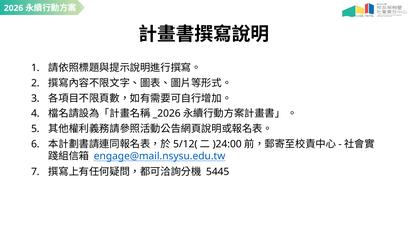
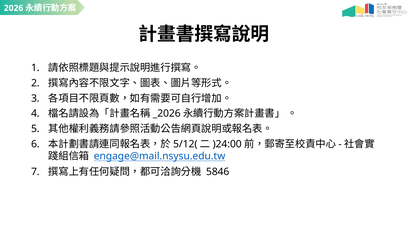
5445: 5445 -> 5846
